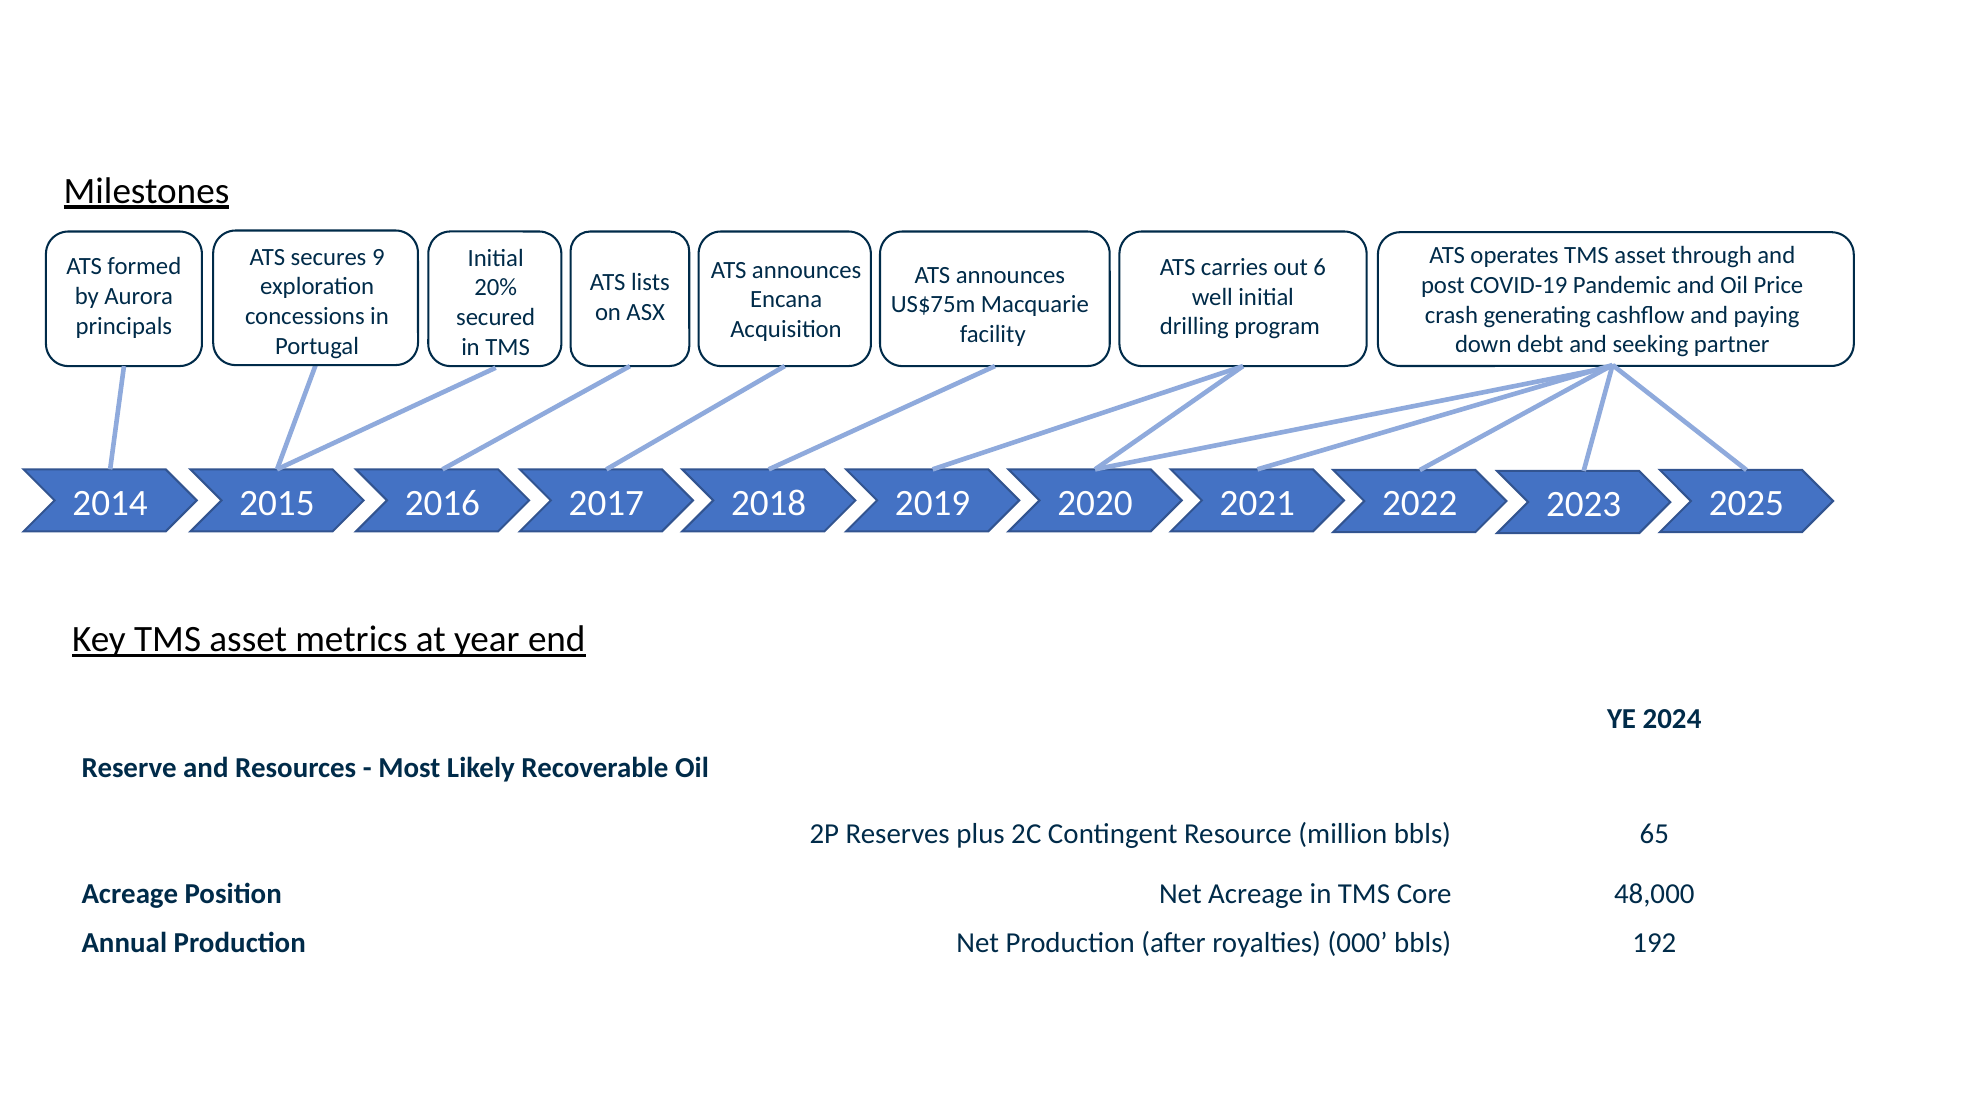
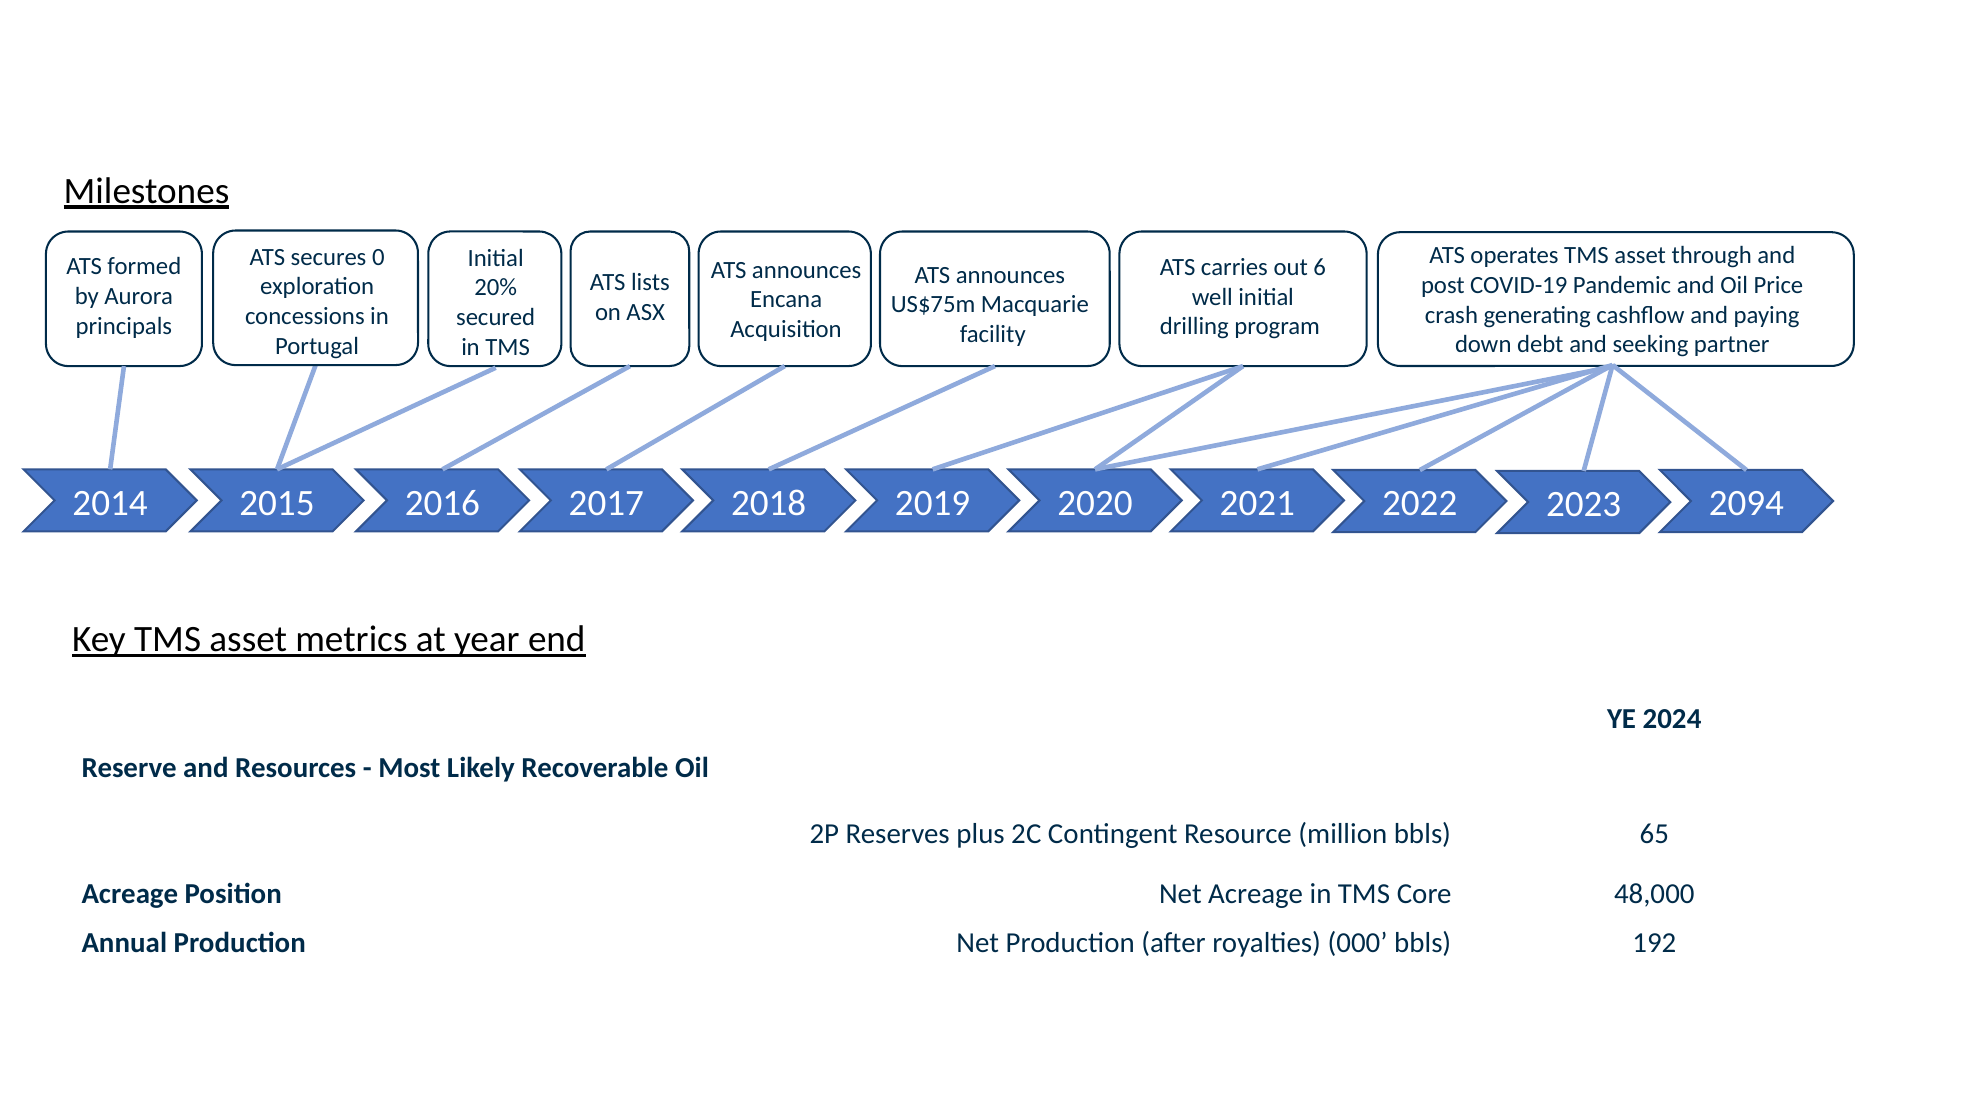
9: 9 -> 0
2025: 2025 -> 2094
